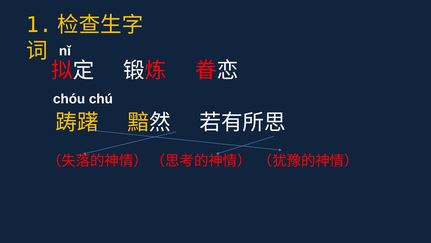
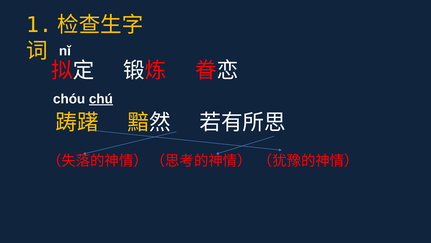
chú underline: none -> present
